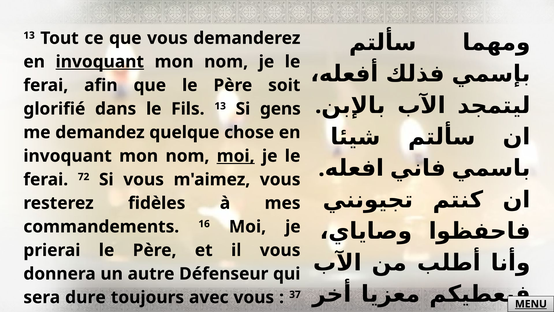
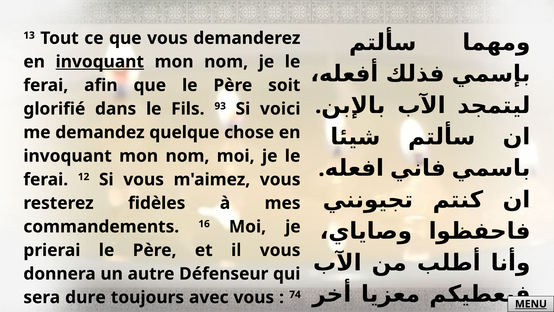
Fils 13: 13 -> 93
gens: gens -> voici
moi at (236, 156) underline: present -> none
72: 72 -> 12
37: 37 -> 74
